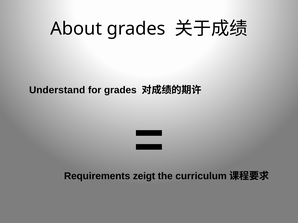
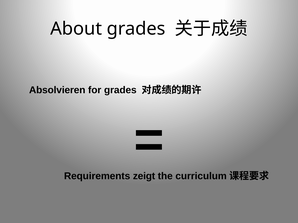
Understand: Understand -> Absolvieren
